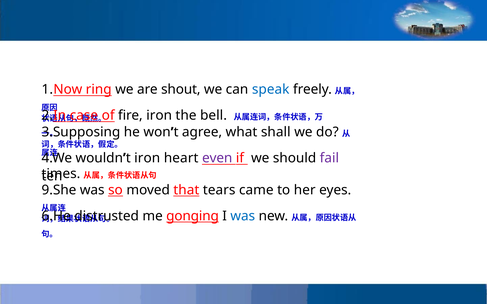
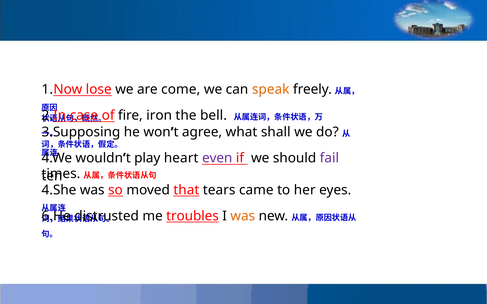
ring: ring -> lose
shout: shout -> come
speak colour: blue -> orange
iron at (147, 158): iron -> play
9.She: 9.She -> 4.She
gonging: gonging -> troubles
was at (243, 216) colour: blue -> orange
